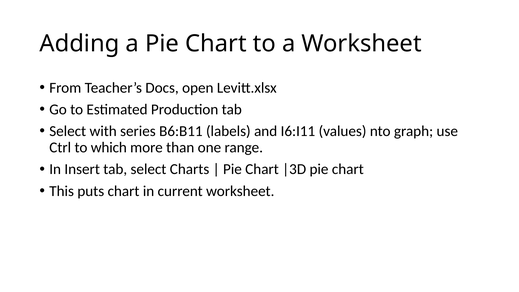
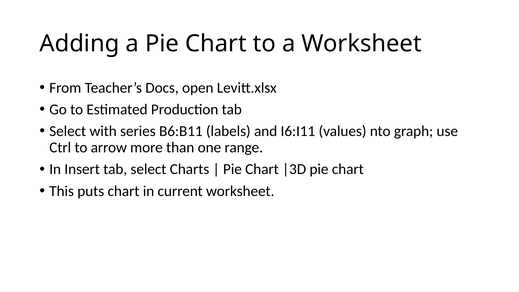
which: which -> arrow
